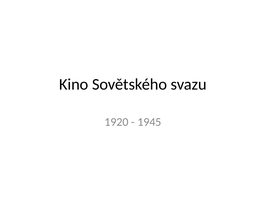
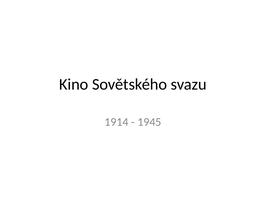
1920: 1920 -> 1914
